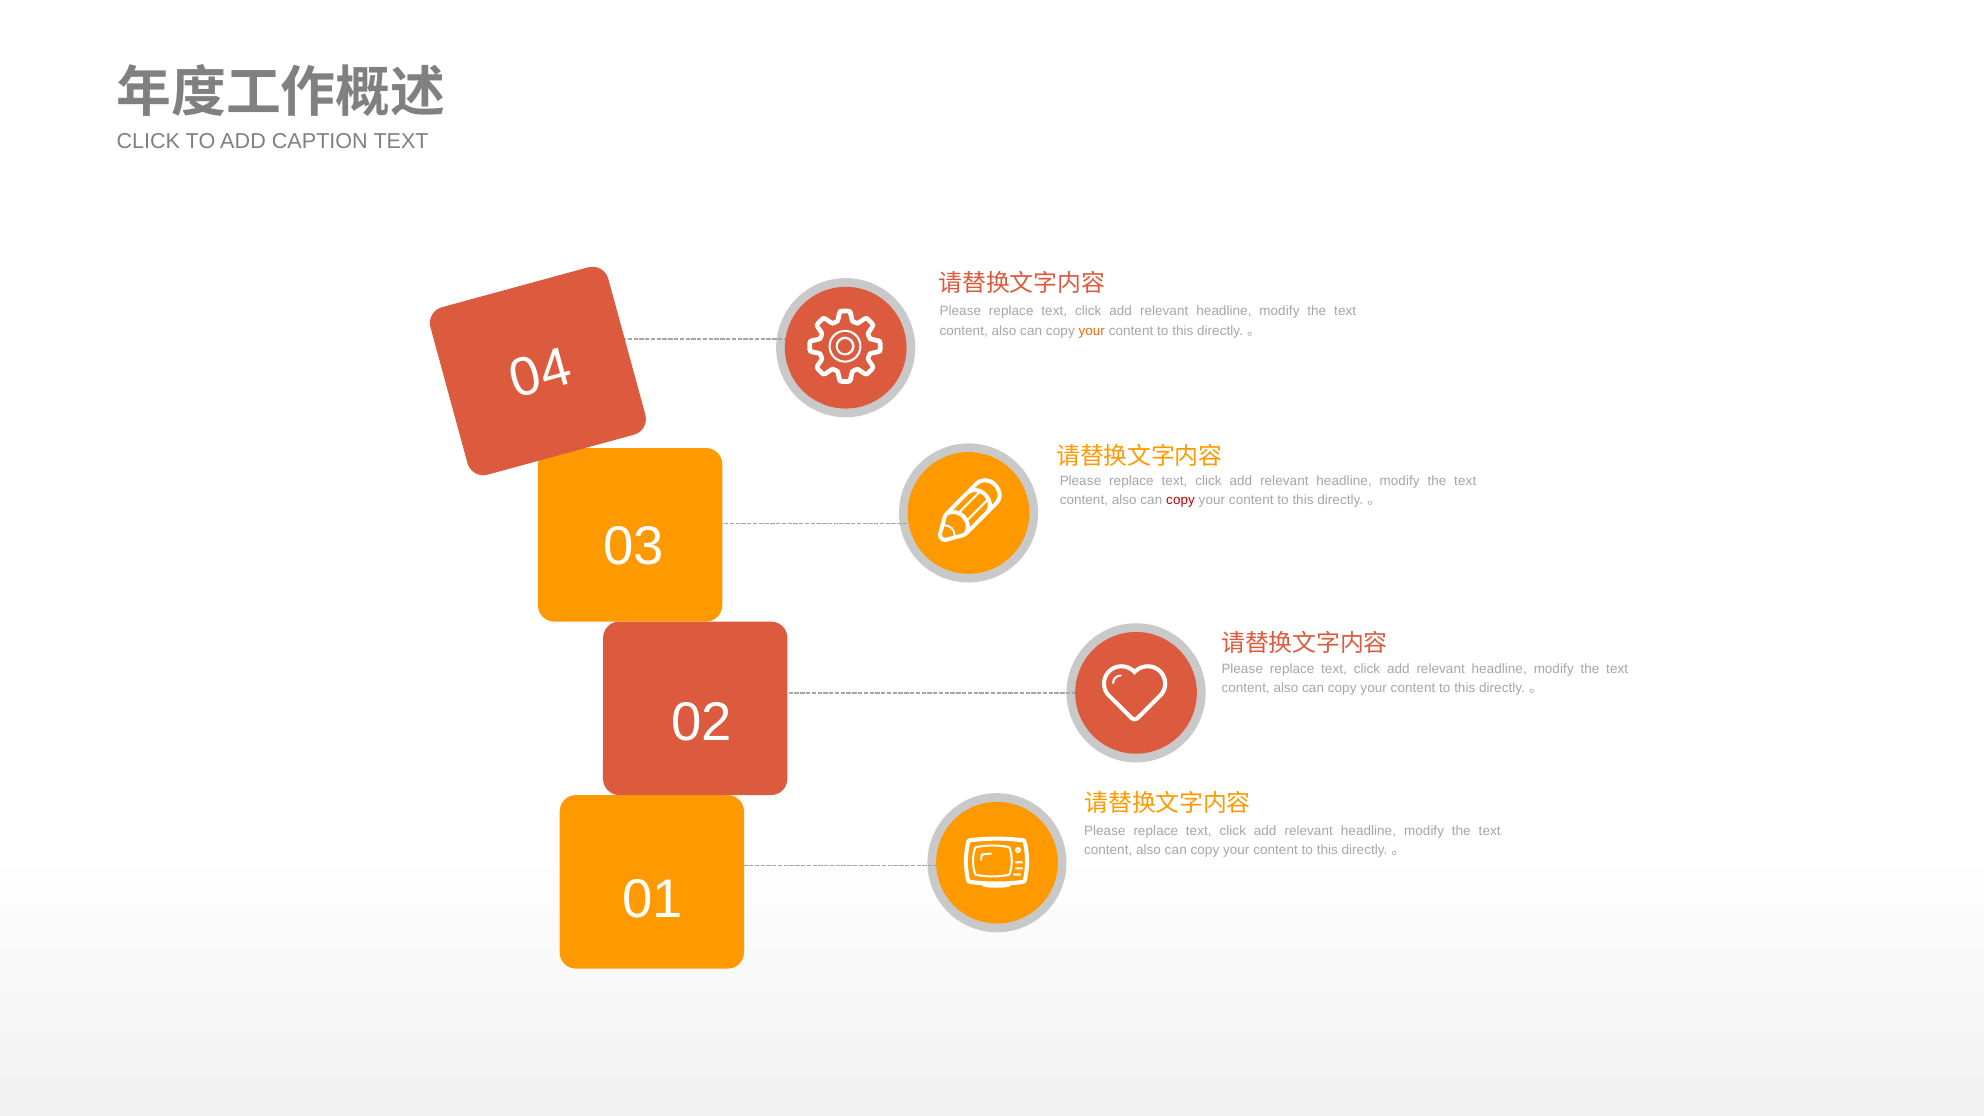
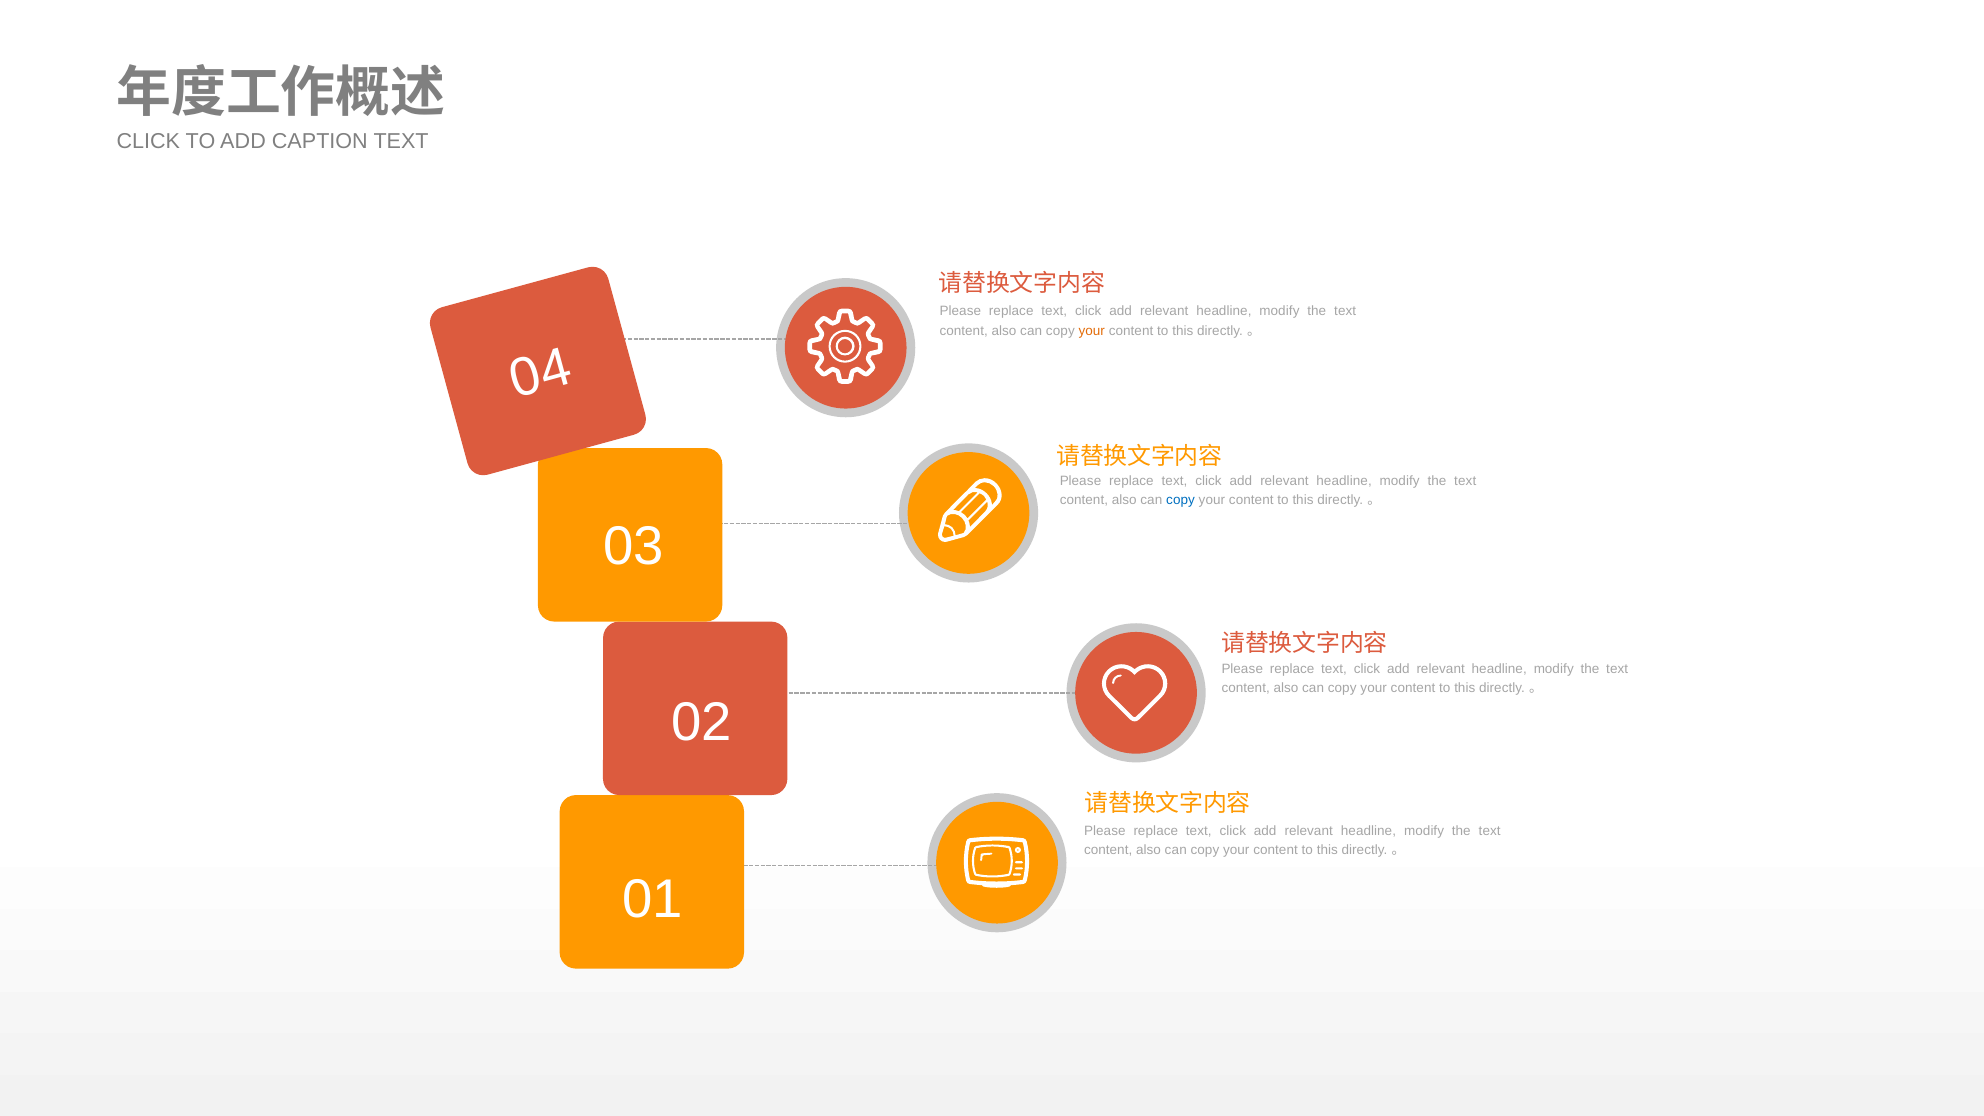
copy at (1181, 500) colour: red -> blue
